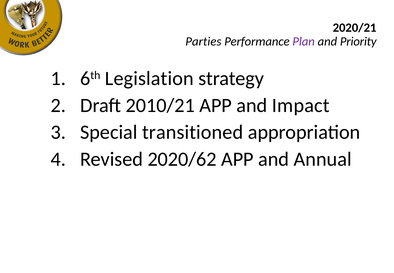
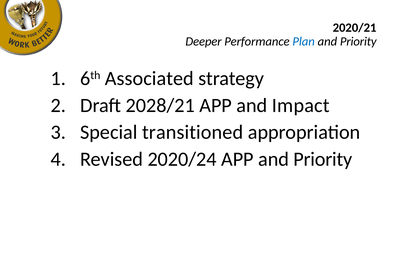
Parties: Parties -> Deeper
Plan colour: purple -> blue
Legislation: Legislation -> Associated
2010/21: 2010/21 -> 2028/21
2020/62: 2020/62 -> 2020/24
APP and Annual: Annual -> Priority
